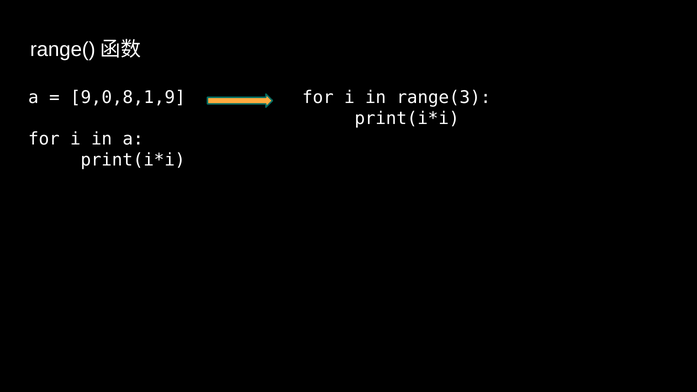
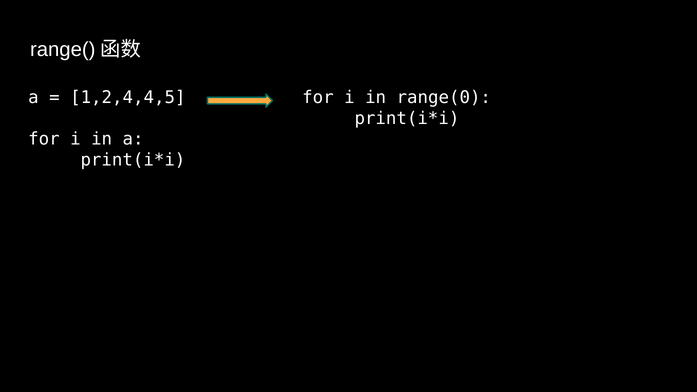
9,0,8,1,9: 9,0,8,1,9 -> 1,2,4,4,5
range(3: range(3 -> range(0
